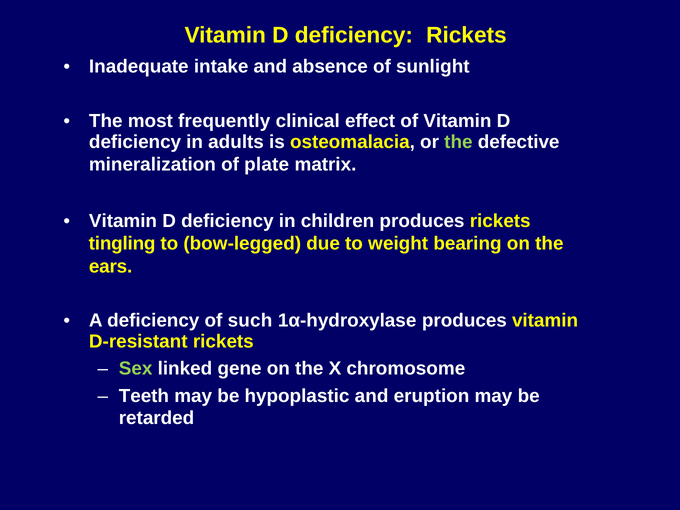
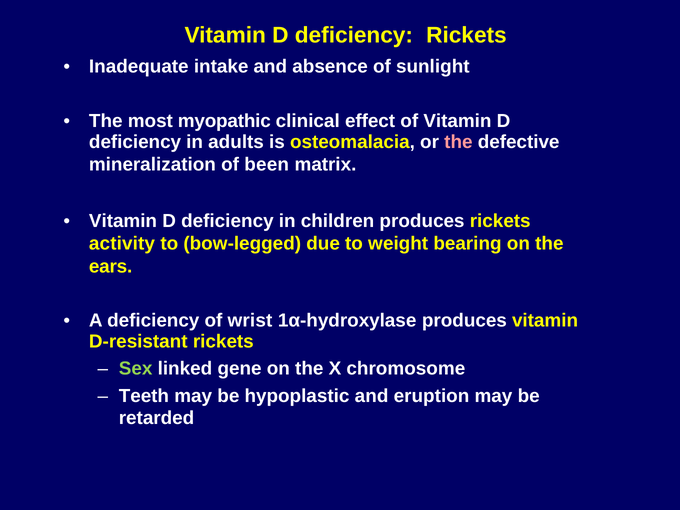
frequently: frequently -> myopathic
the at (458, 142) colour: light green -> pink
plate: plate -> been
tingling: tingling -> activity
such: such -> wrist
